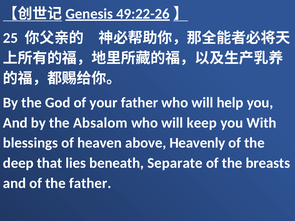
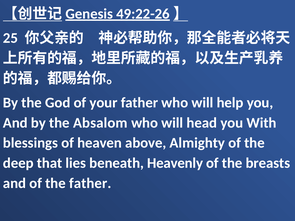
keep: keep -> head
Heavenly: Heavenly -> Almighty
Separate: Separate -> Heavenly
